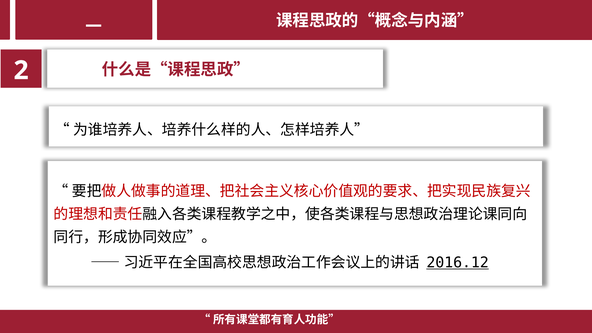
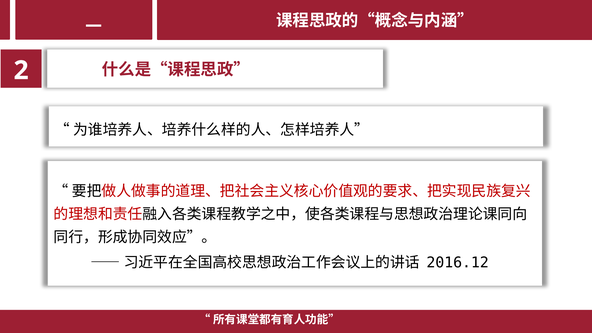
2016.12 underline: present -> none
